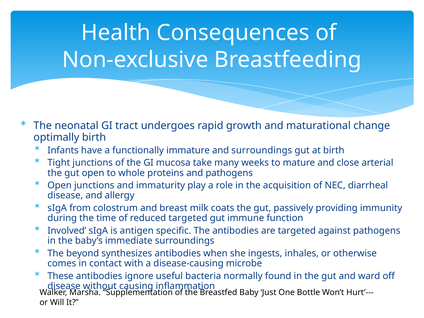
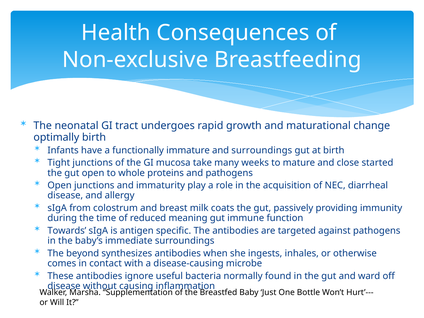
arterial: arterial -> started
reduced targeted: targeted -> meaning
Involved: Involved -> Towards
